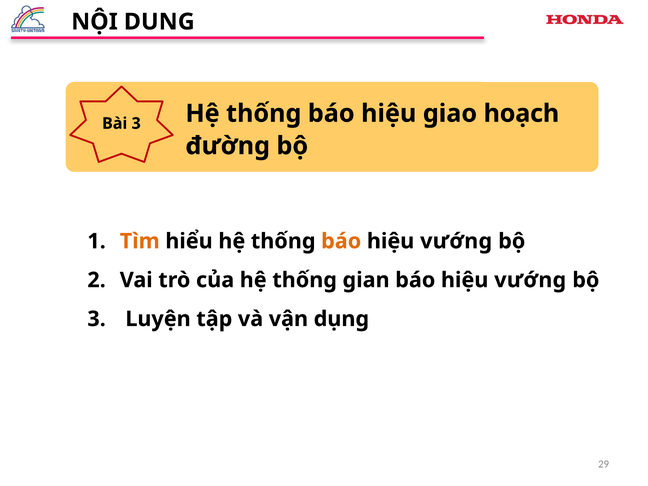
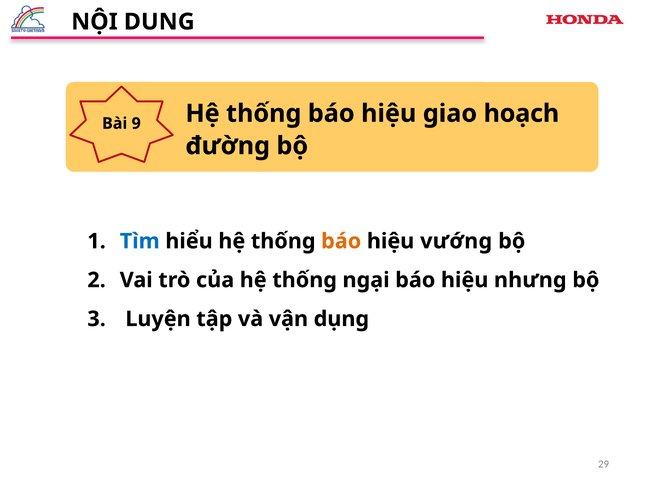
3 at (136, 123): 3 -> 9
Tìm colour: orange -> blue
gian: gian -> ngại
vướng at (530, 280): vướng -> nhưng
